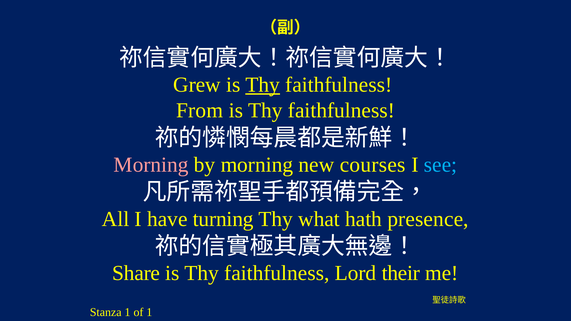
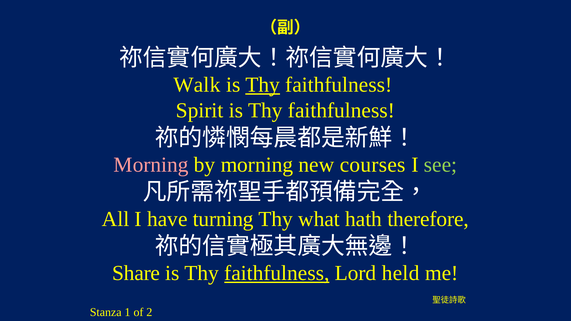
Grew: Grew -> Walk
From: From -> Spirit
see colour: light blue -> light green
presence: presence -> therefore
faithfulness at (277, 273) underline: none -> present
their: their -> held
of 1: 1 -> 2
